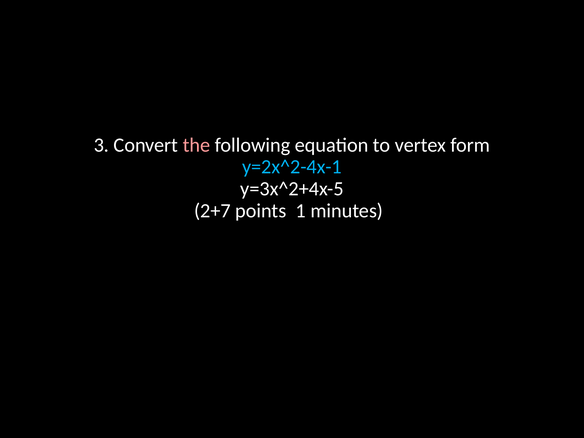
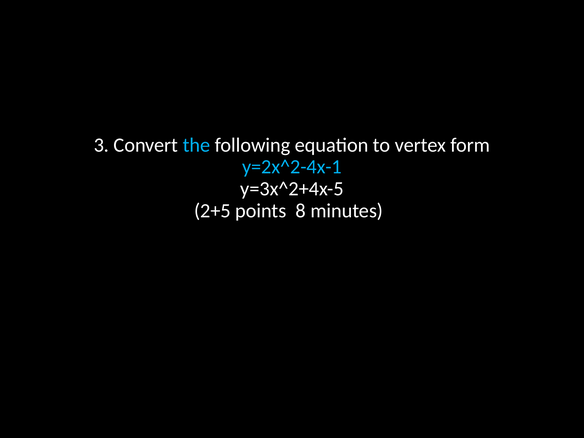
the colour: pink -> light blue
2+7: 2+7 -> 2+5
1: 1 -> 8
